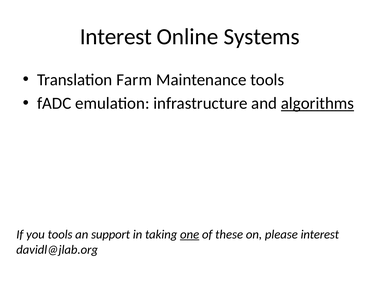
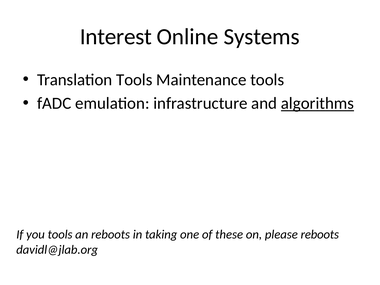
Translation Farm: Farm -> Tools
an support: support -> reboots
one underline: present -> none
please interest: interest -> reboots
